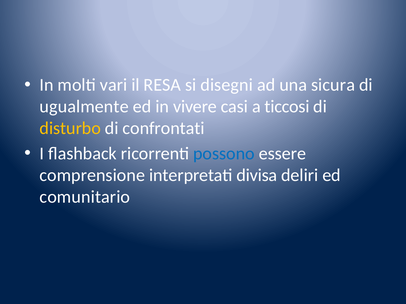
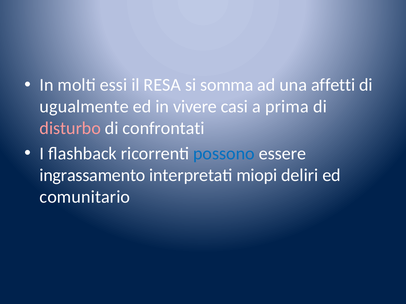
vari: vari -> essi
disegni: disegni -> somma
sicura: sicura -> affetti
ticcosi: ticcosi -> prima
disturbo colour: yellow -> pink
comprensione: comprensione -> ingrassamento
divisa: divisa -> miopi
